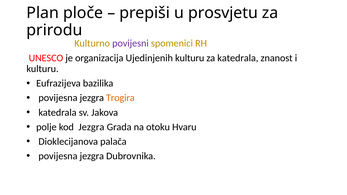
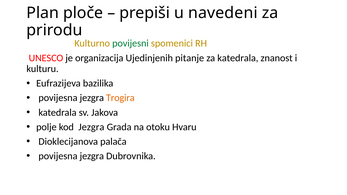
prosvjetu: prosvjetu -> navedeni
povijesni colour: purple -> green
Ujedinjenih kulturu: kulturu -> pitanje
